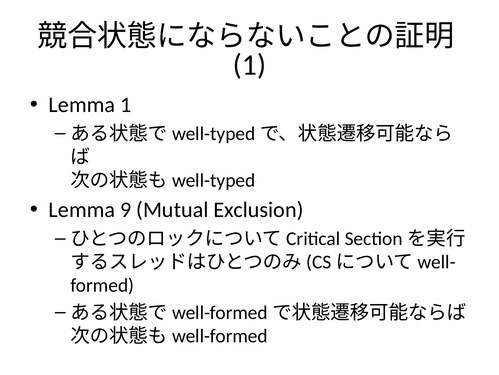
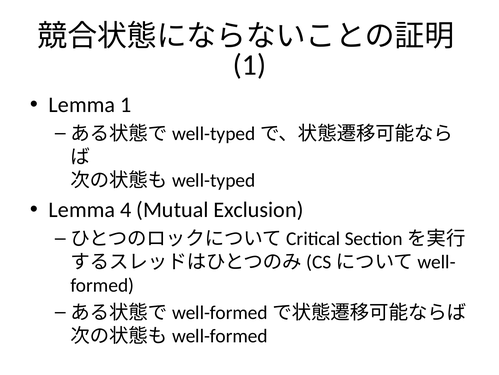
9: 9 -> 4
